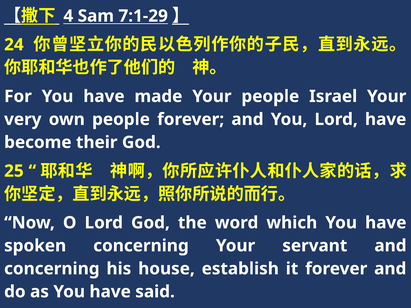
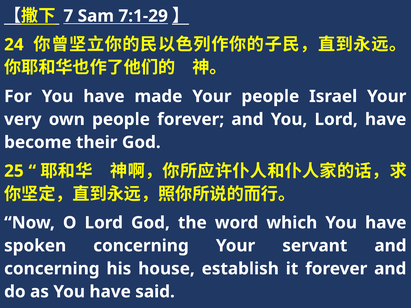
4: 4 -> 7
